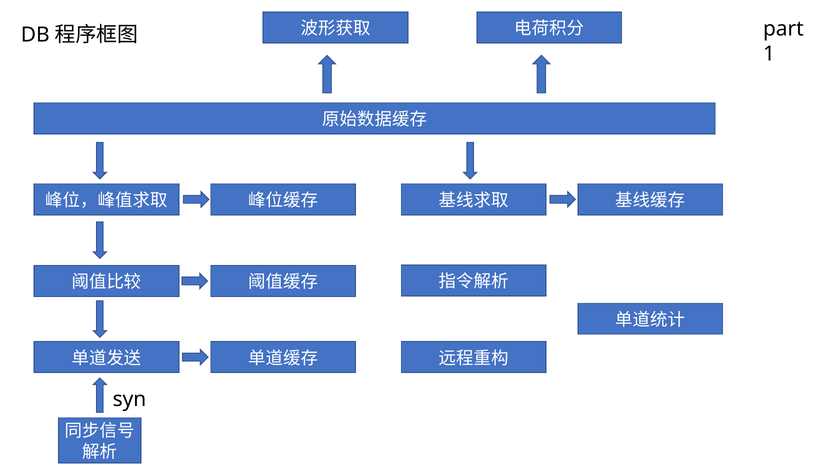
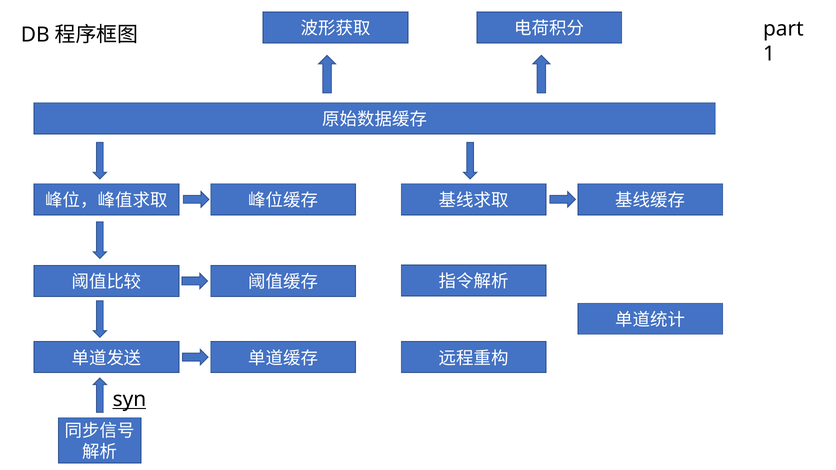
syn underline: none -> present
